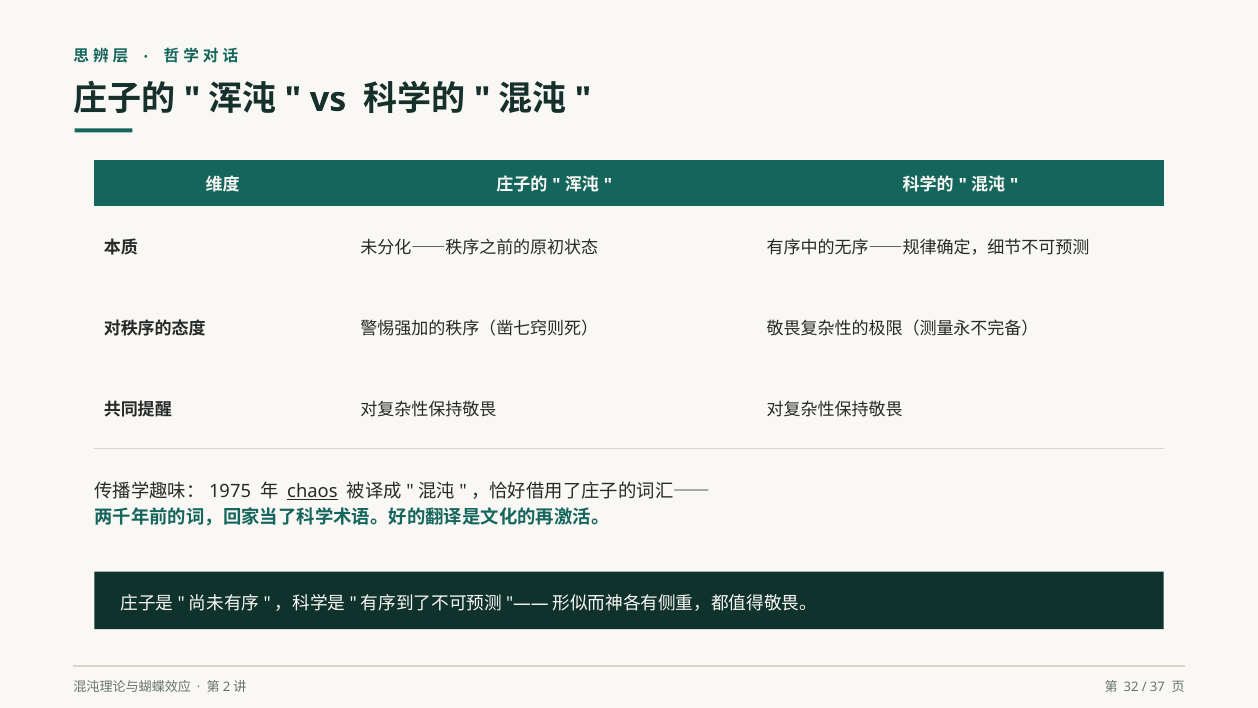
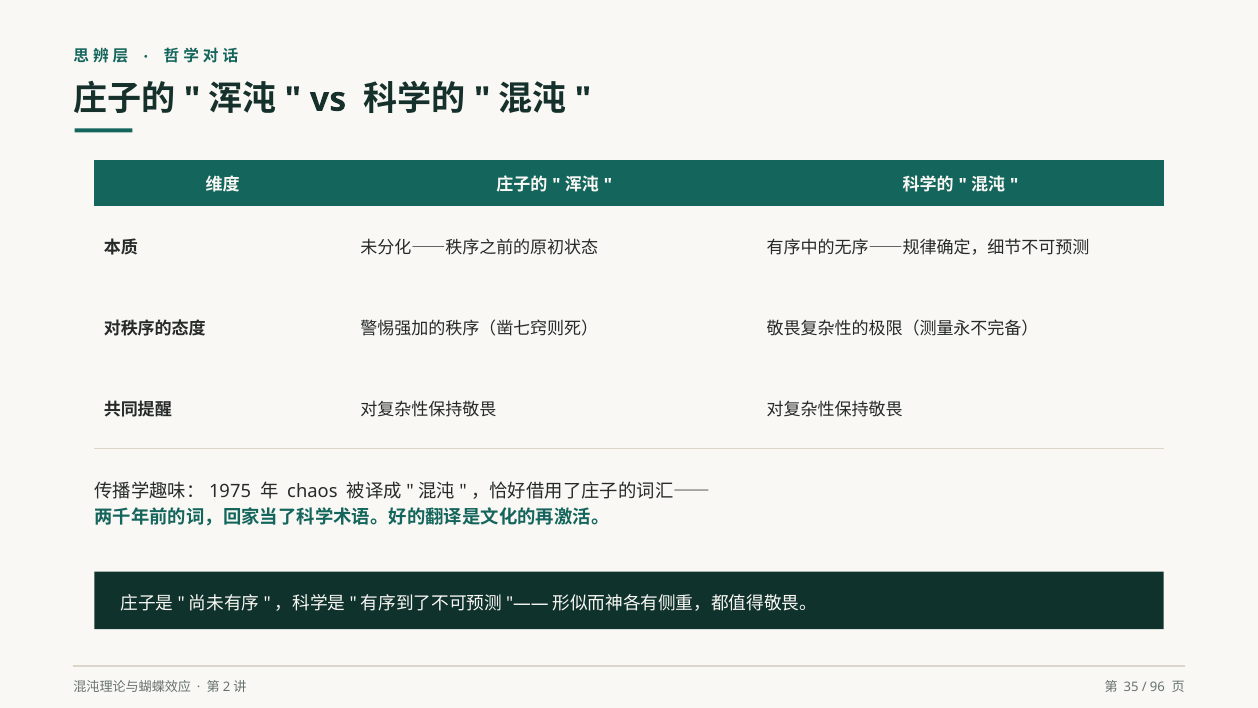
chaos underline: present -> none
32: 32 -> 35
37: 37 -> 96
